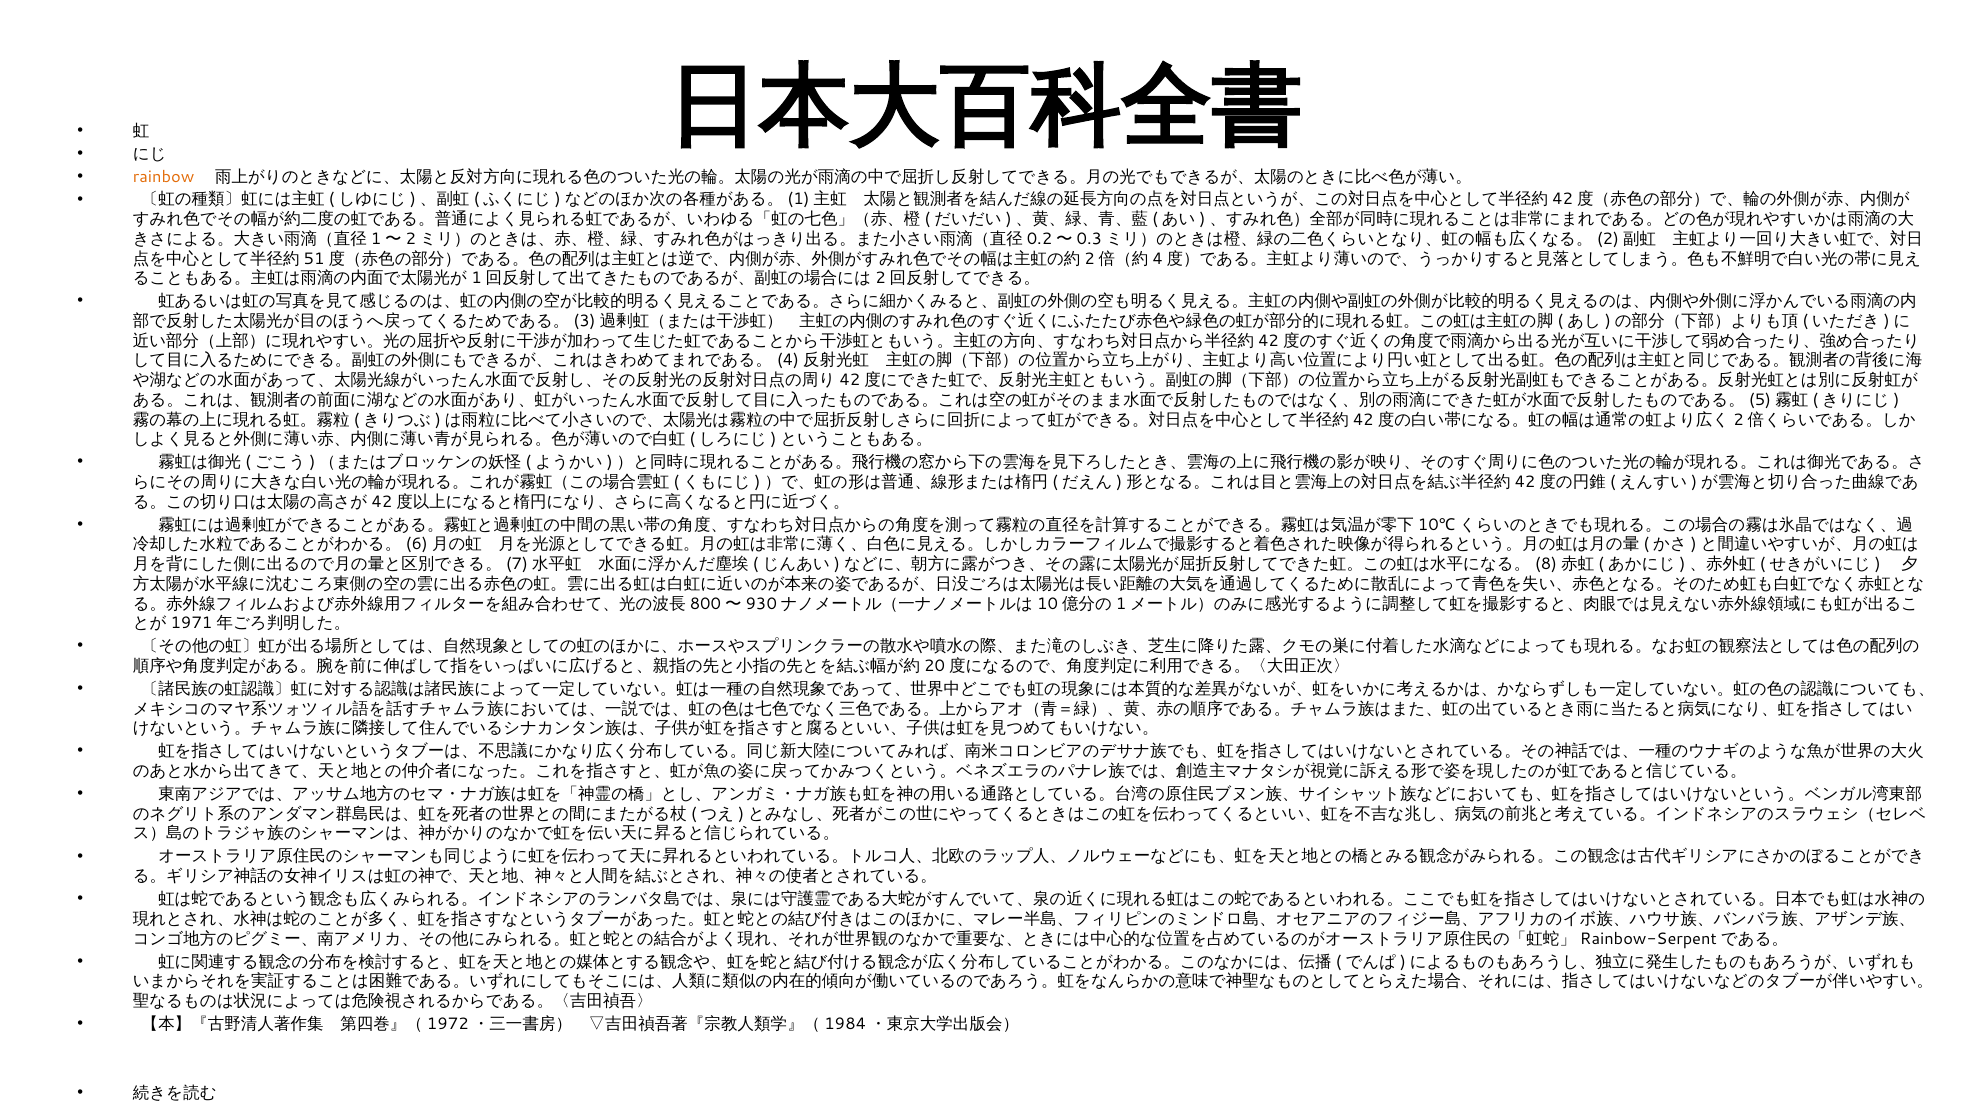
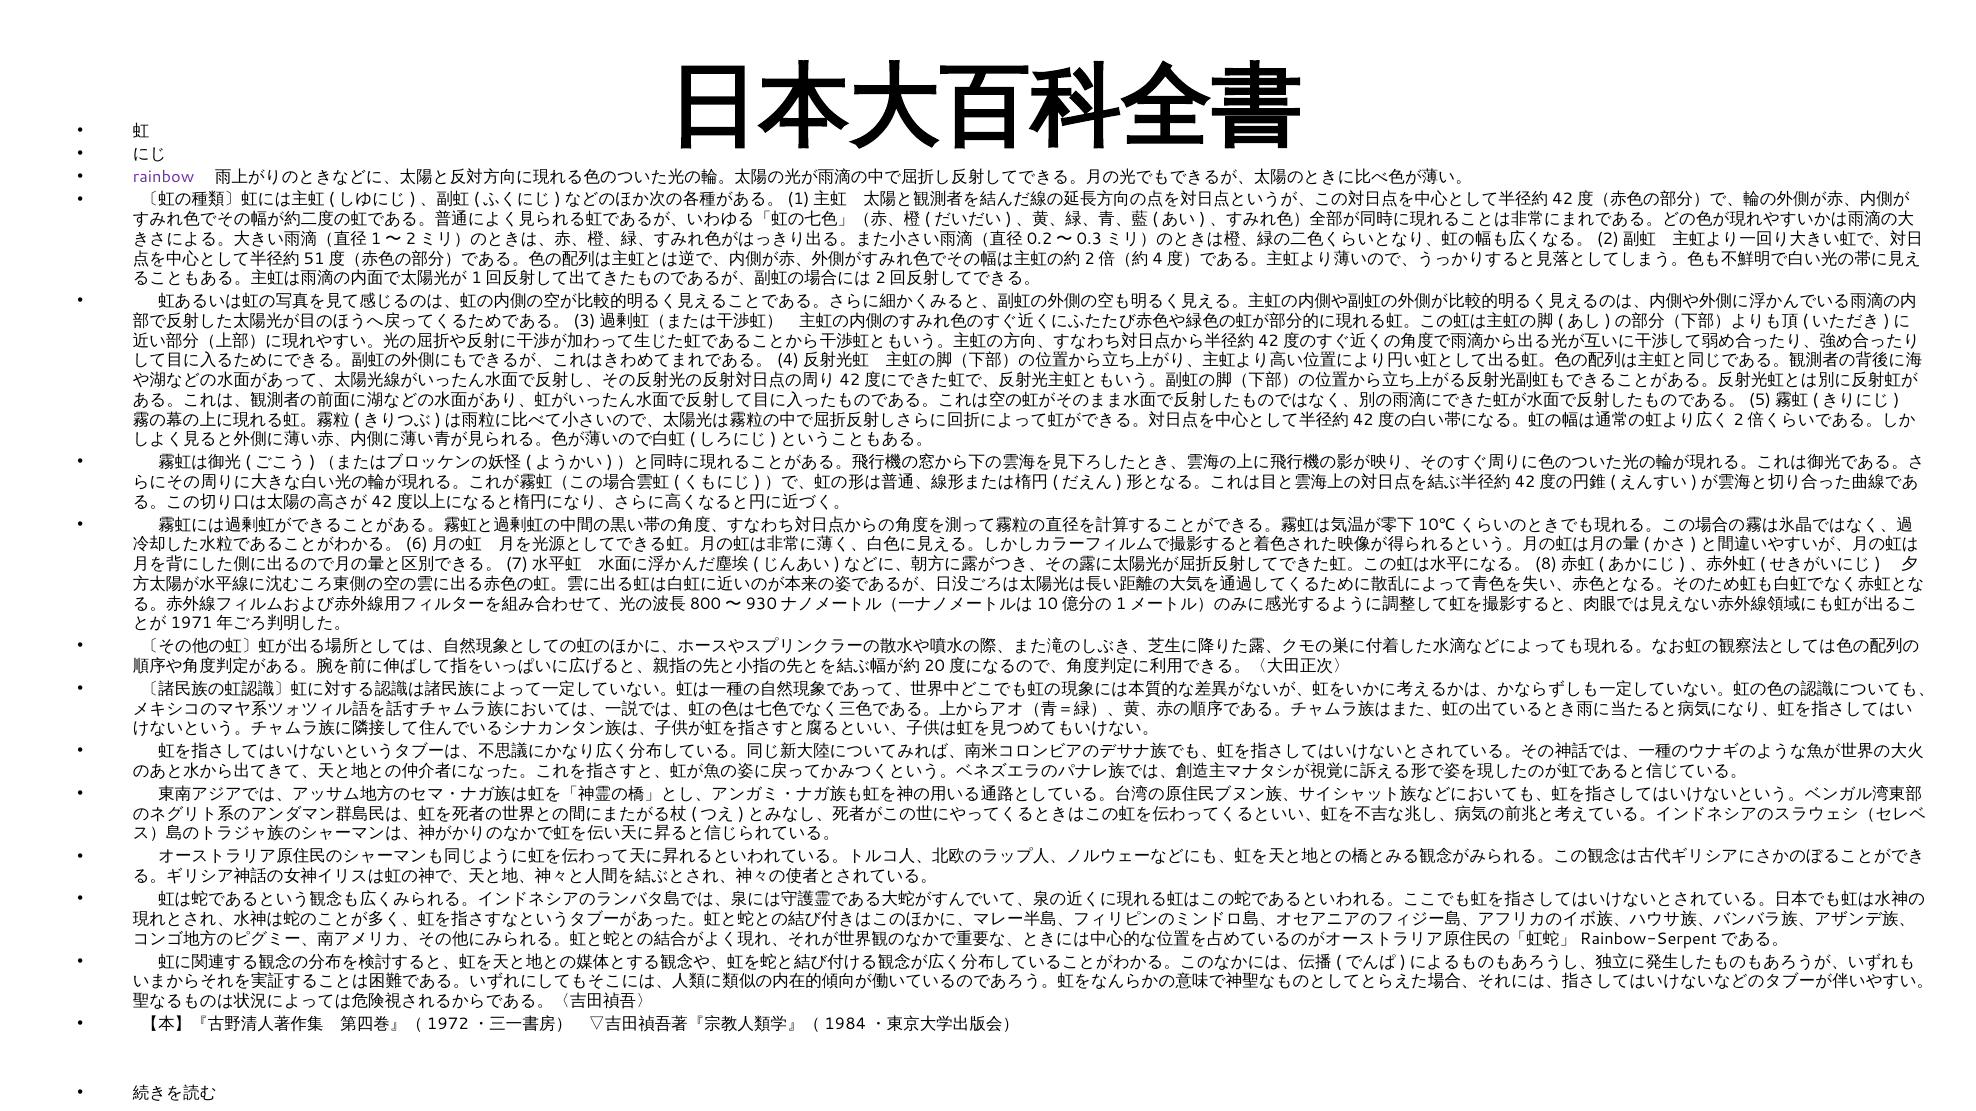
rainbow colour: orange -> purple
